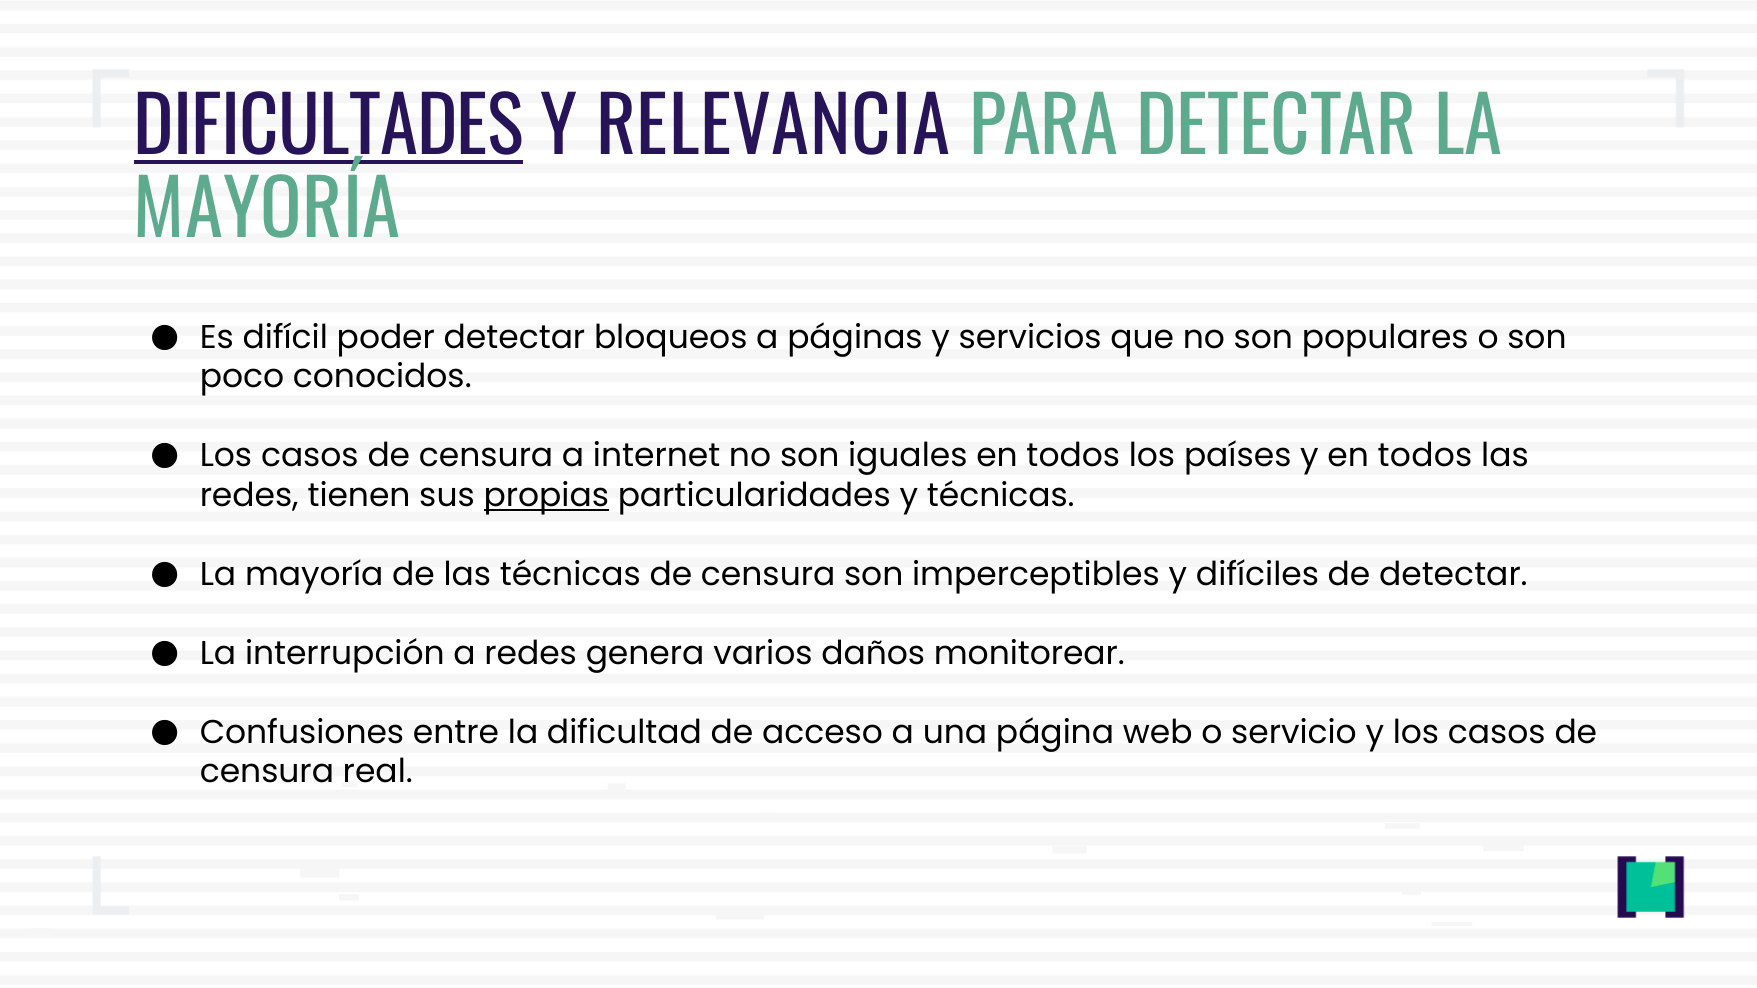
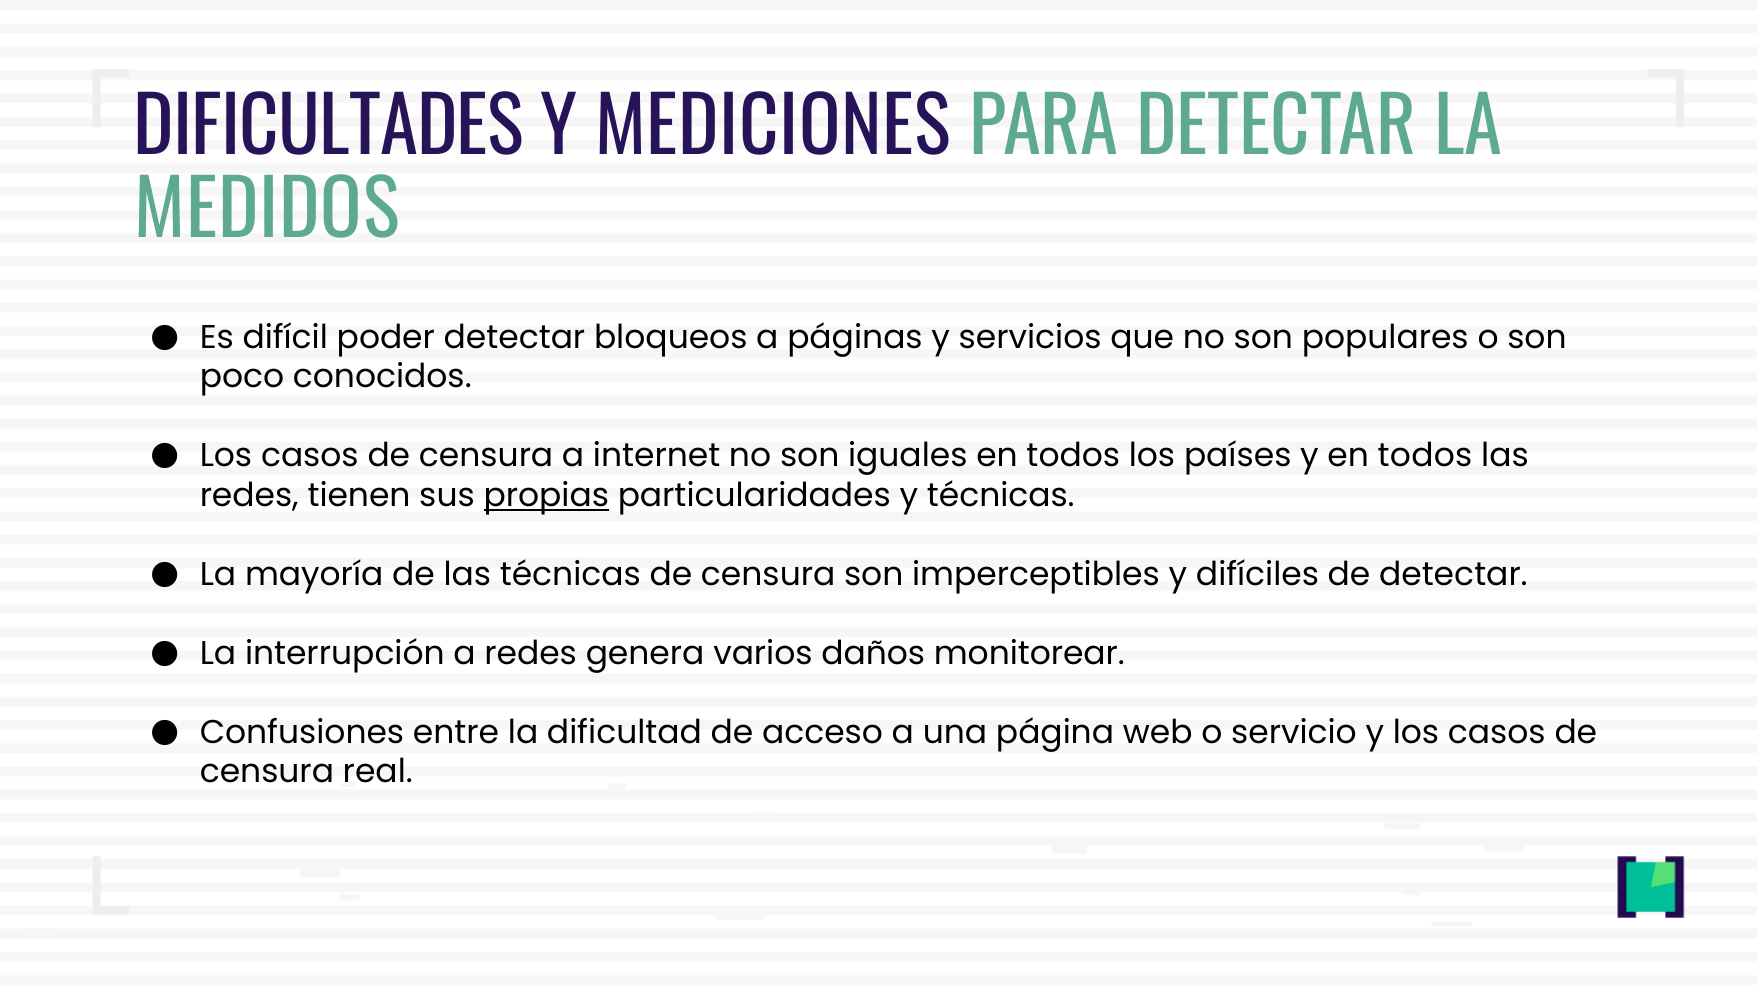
DIFICULTADES underline: present -> none
RELEVANCIA: RELEVANCIA -> MEDICIONES
MAYORÍA at (267, 212): MAYORÍA -> MEDIDOS
